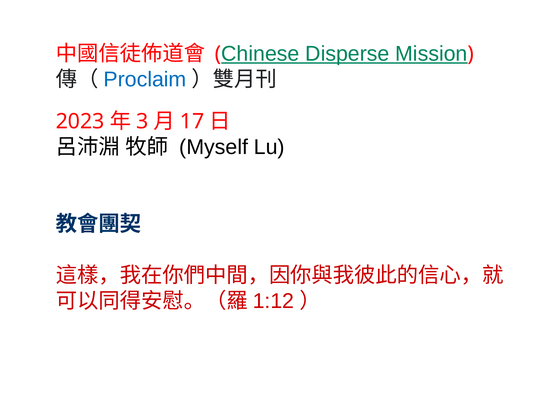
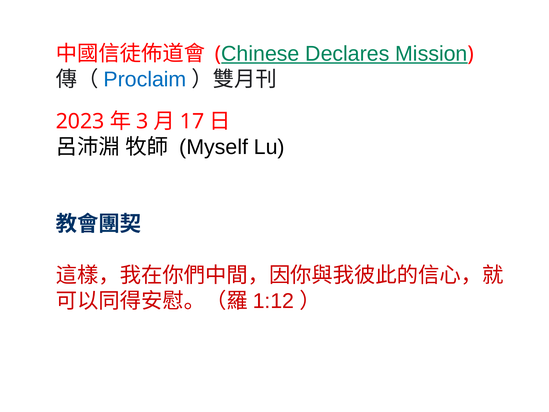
Disperse: Disperse -> Declares
